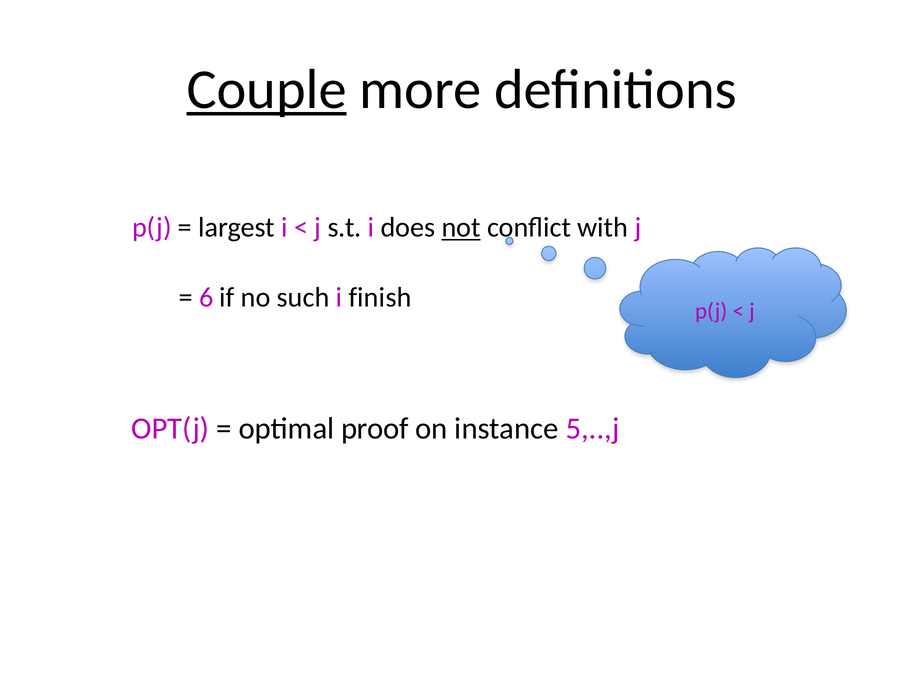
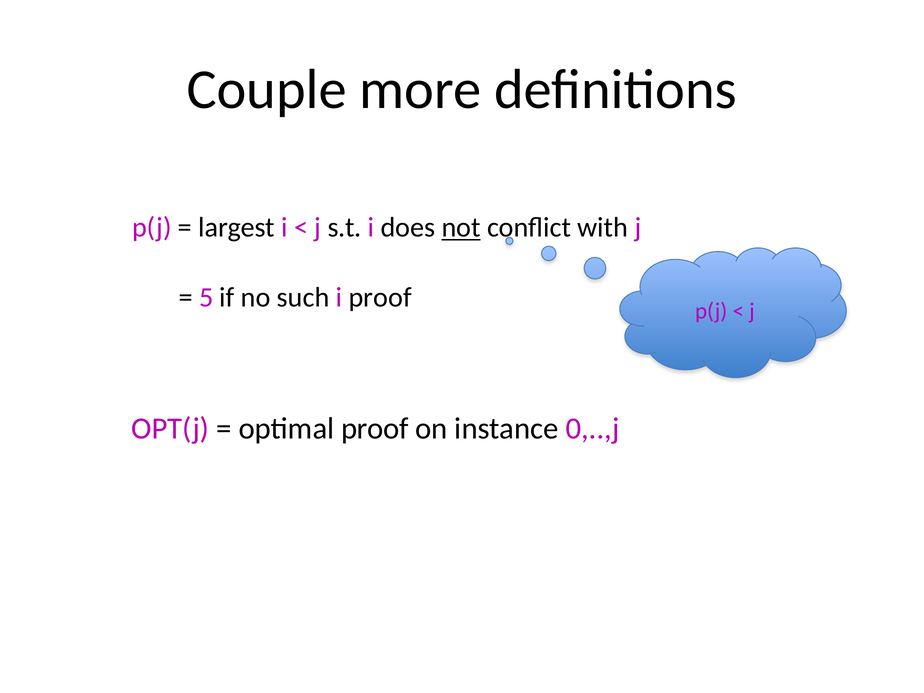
Couple underline: present -> none
6: 6 -> 5
i finish: finish -> proof
5,..,j: 5,..,j -> 0,..,j
